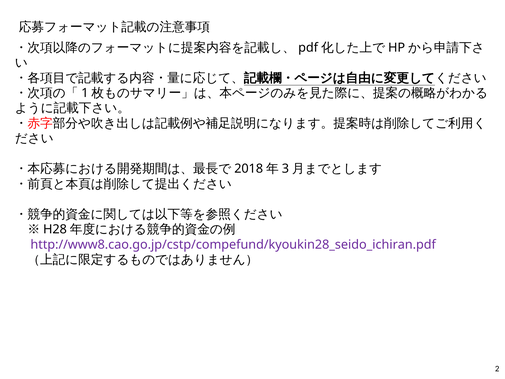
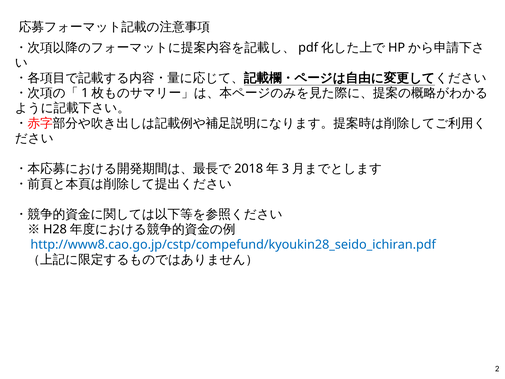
http://www8.cao.go.jp/cstp/compefund/kyoukin28_seido_ichiran.pdf colour: purple -> blue
